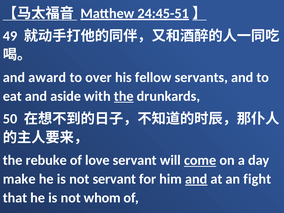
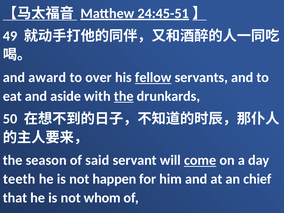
fellow underline: none -> present
rebuke: rebuke -> season
love: love -> said
make: make -> teeth
not servant: servant -> happen
and at (196, 179) underline: present -> none
fight: fight -> chief
